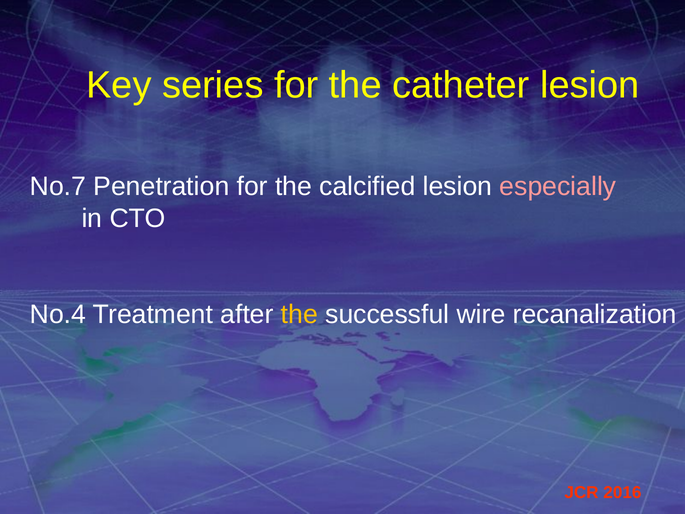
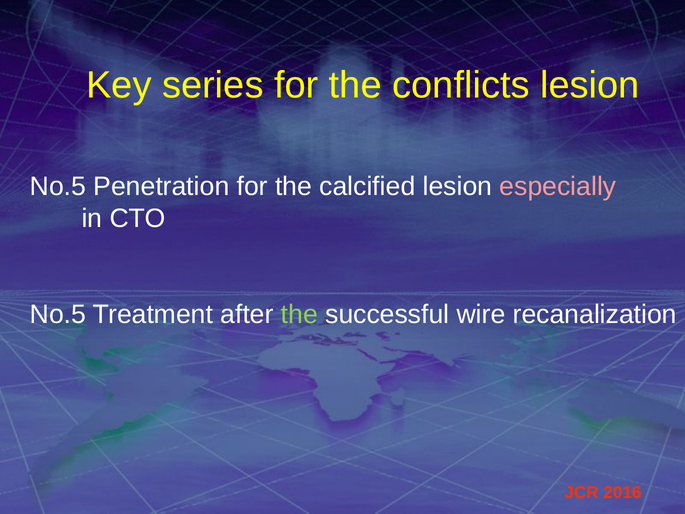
catheter: catheter -> conflicts
No.7 at (58, 186): No.7 -> No.5
No.4 at (58, 314): No.4 -> No.5
the at (299, 314) colour: yellow -> light green
